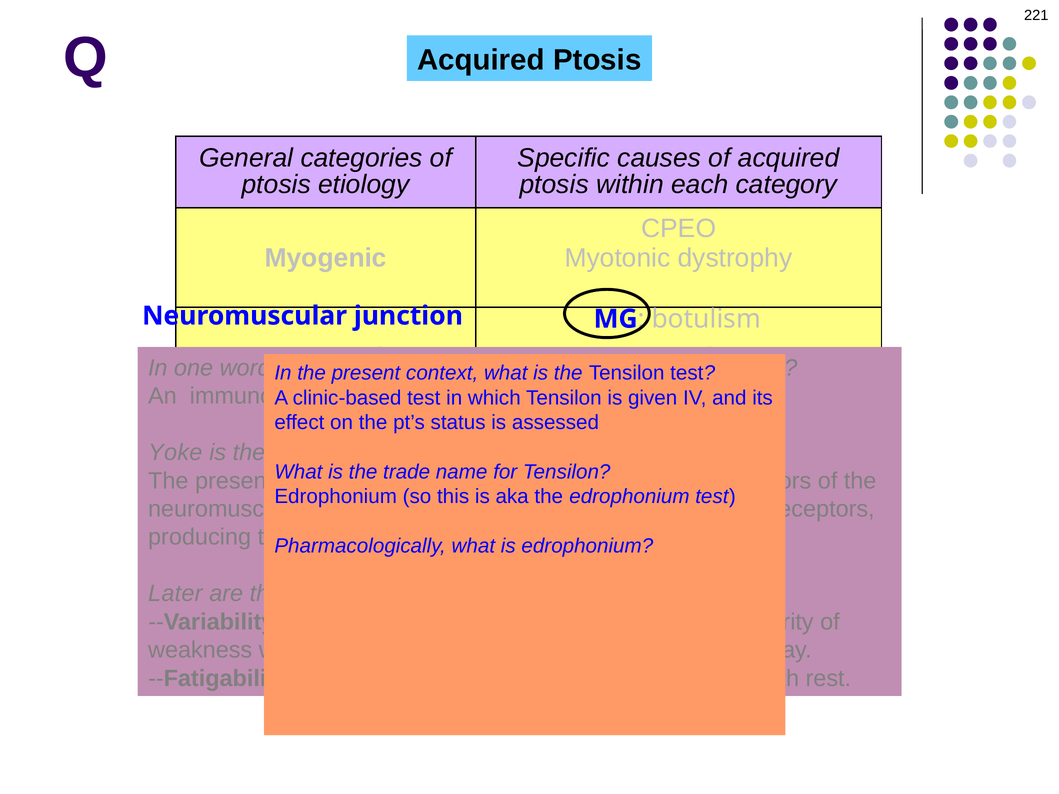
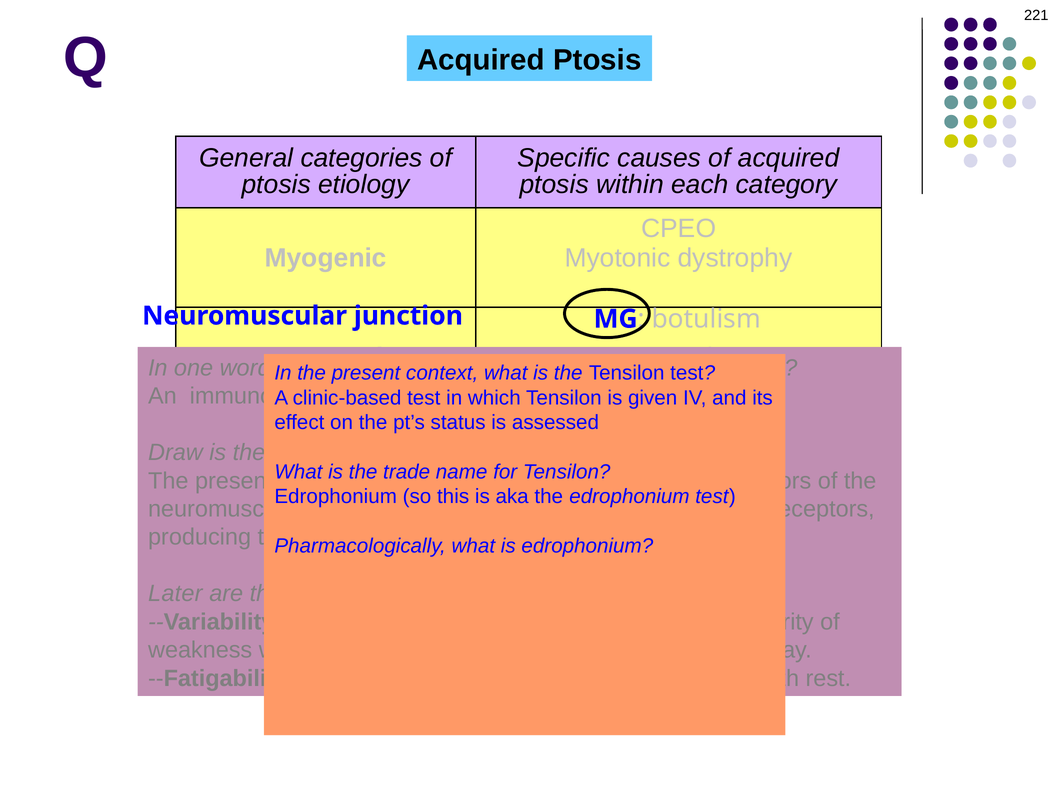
Yoke: Yoke -> Draw
